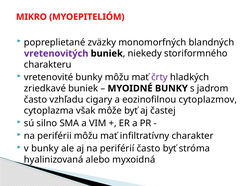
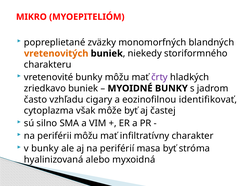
vretenovitých colour: purple -> orange
zriedkavé: zriedkavé -> zriedkavo
cytoplazmov: cytoplazmov -> identifikovať
periférií často: často -> masa
